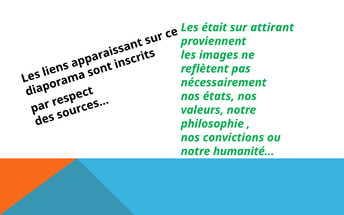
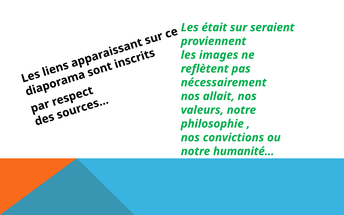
attirant: attirant -> seraient
états: états -> allait
